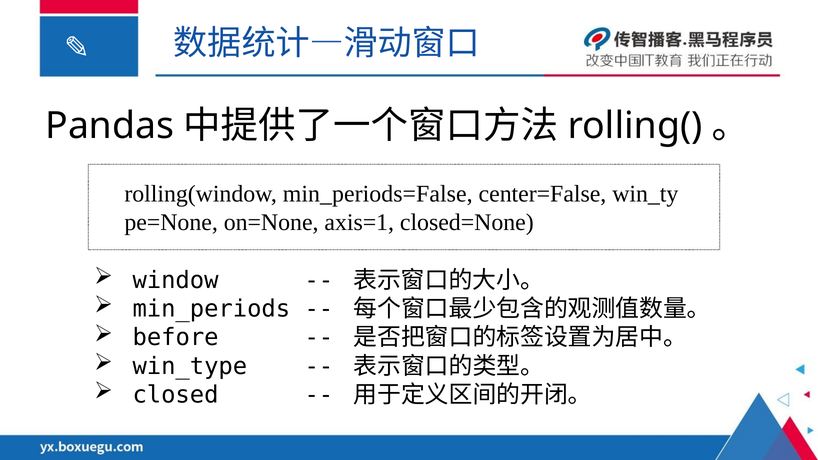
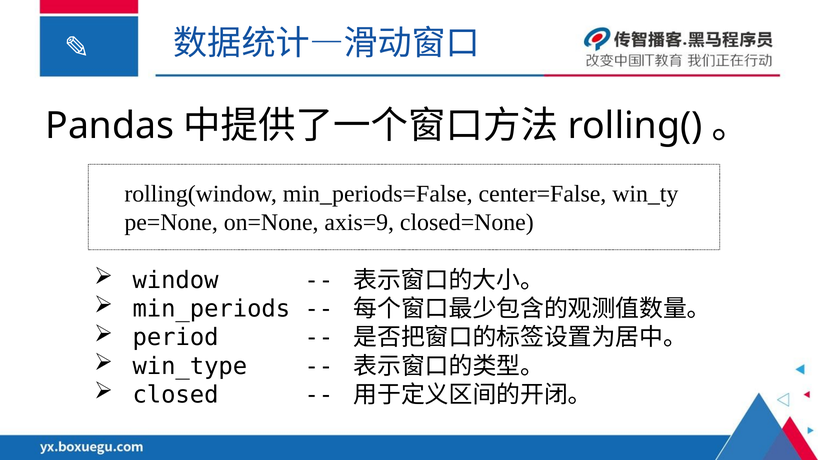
axis=1: axis=1 -> axis=9
before: before -> period
